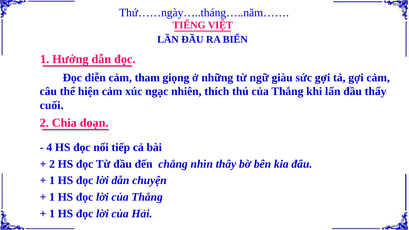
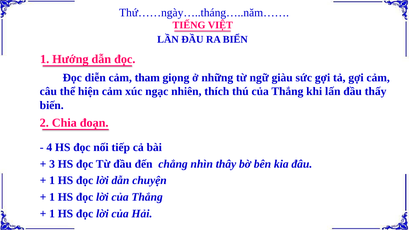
cuối: cuối -> biến
2 at (52, 164): 2 -> 3
